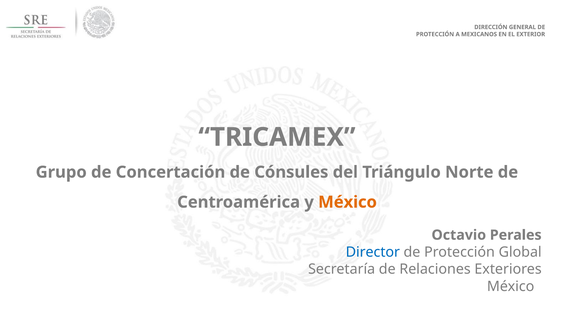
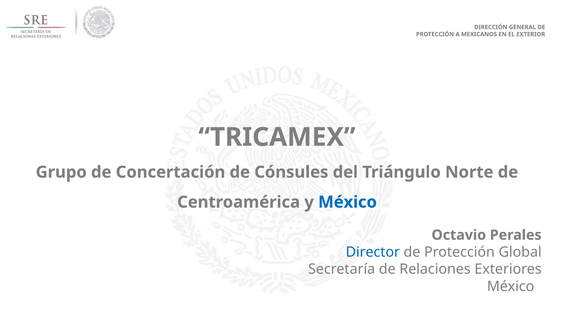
México at (348, 202) colour: orange -> blue
